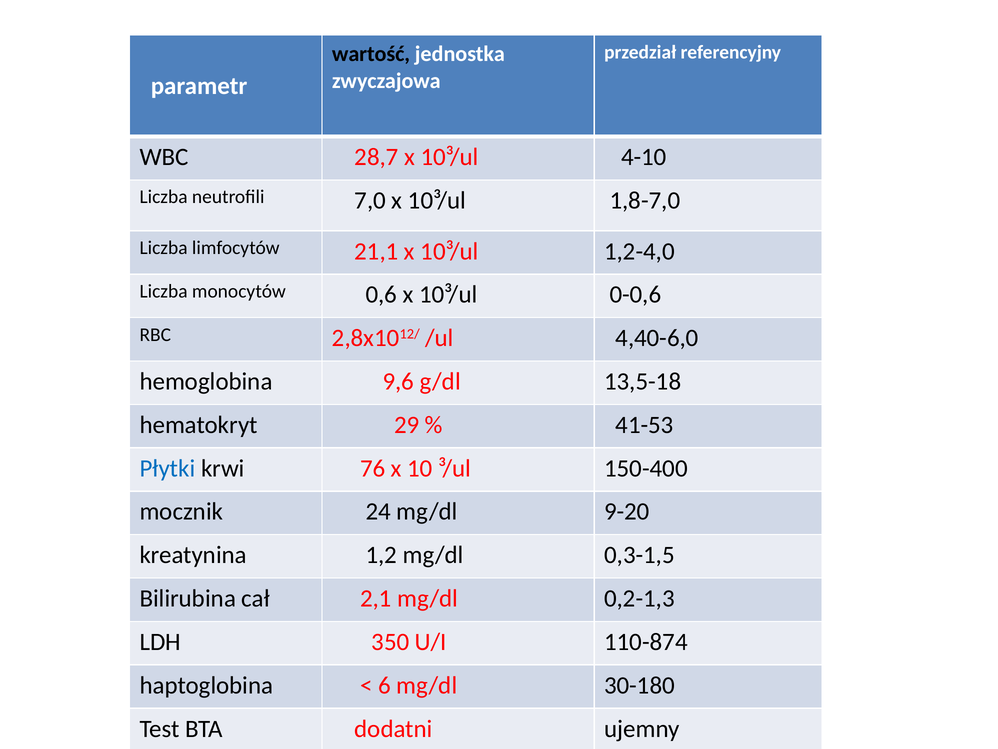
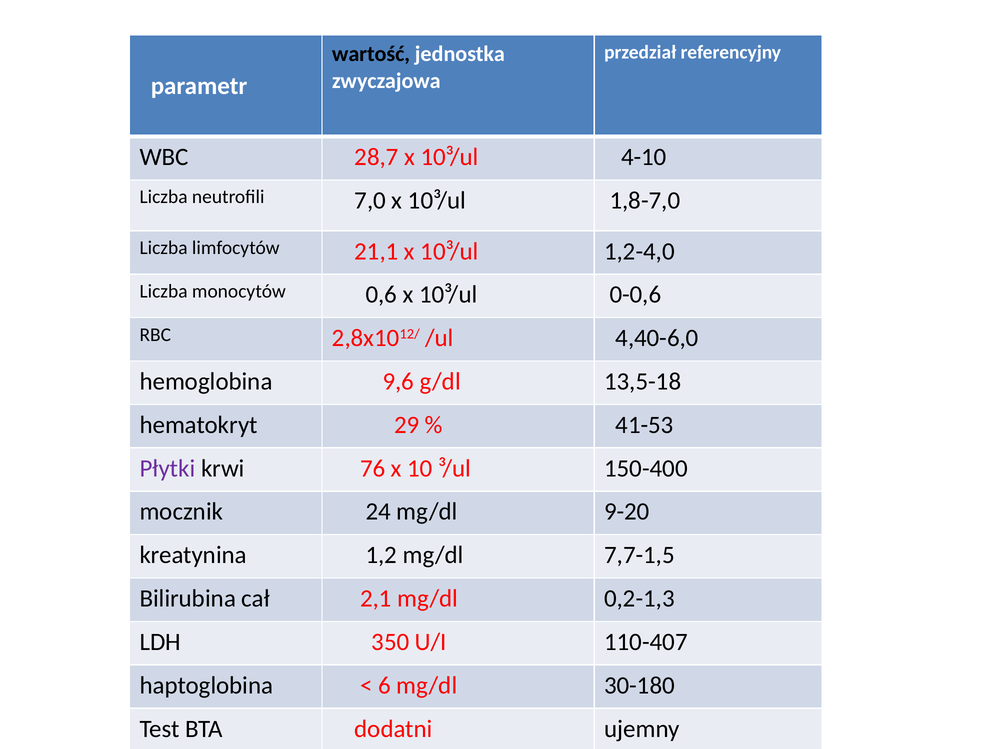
Płytki colour: blue -> purple
0,3-1,5: 0,3-1,5 -> 7,7-1,5
110-874: 110-874 -> 110-407
